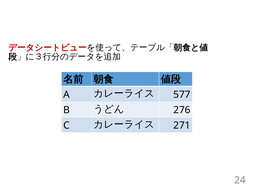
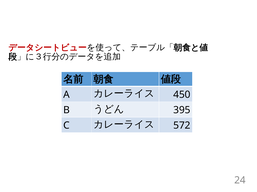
577: 577 -> 450
276: 276 -> 395
271: 271 -> 572
